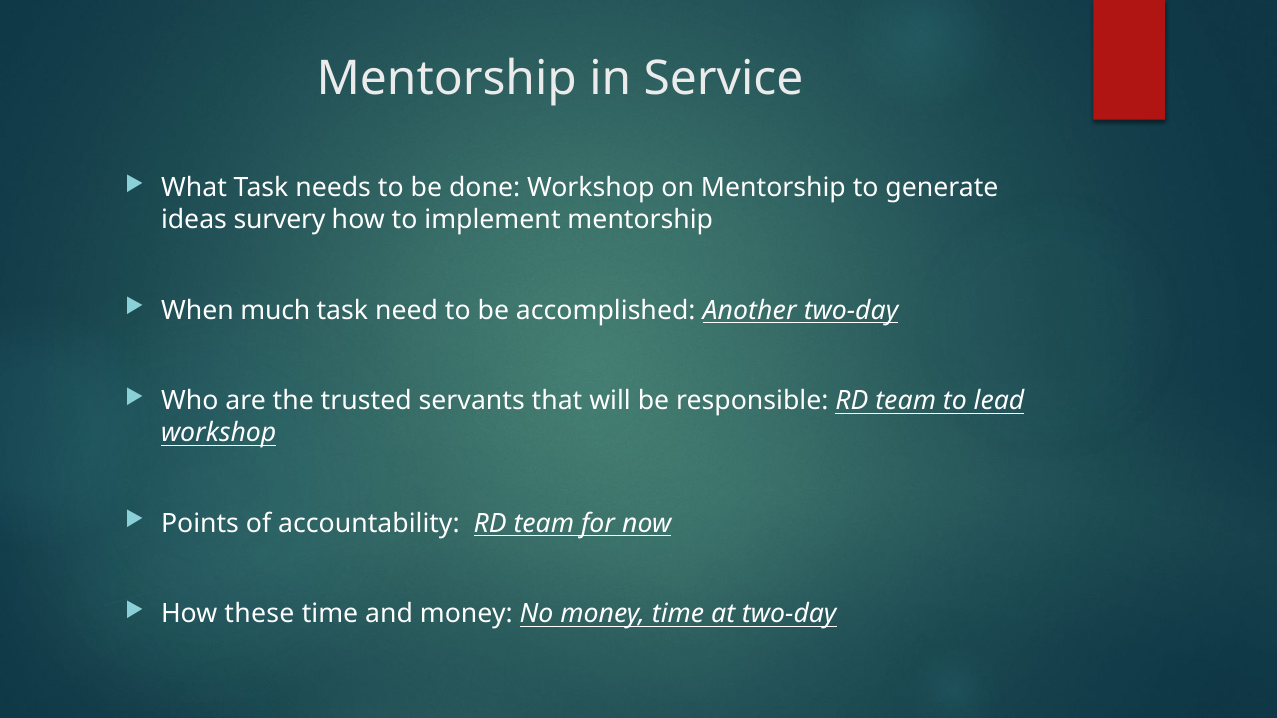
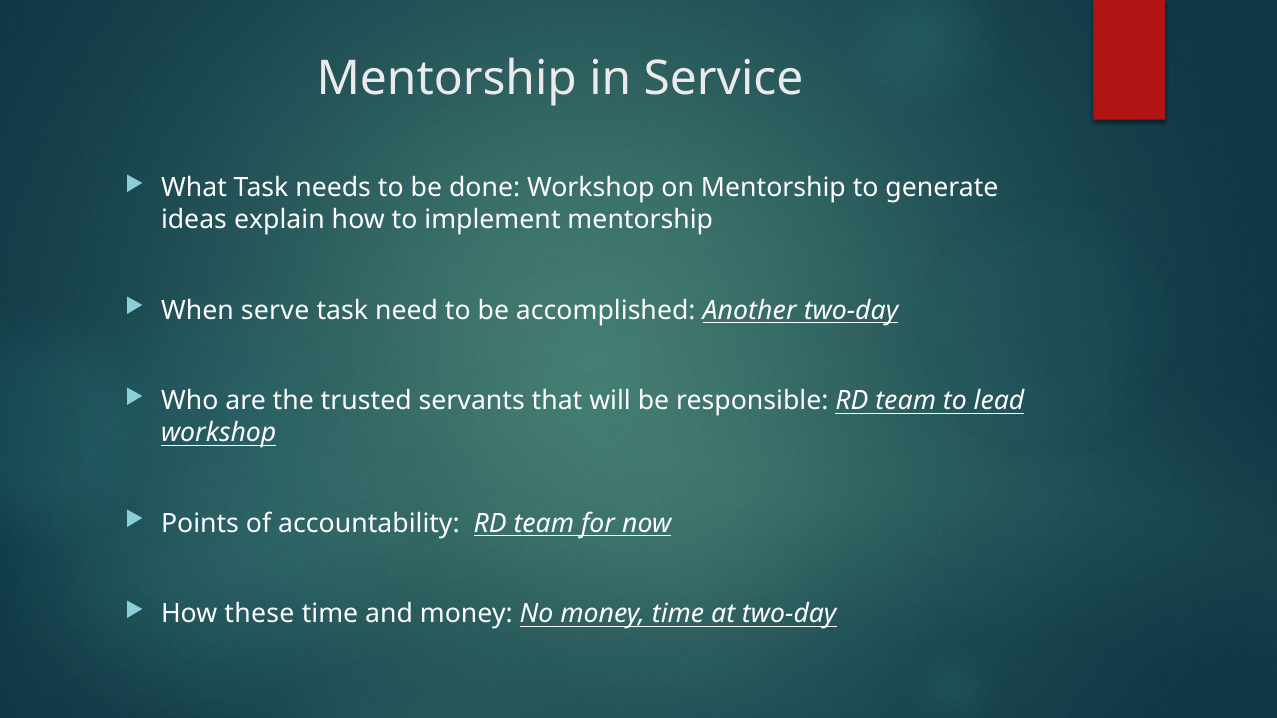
survery: survery -> explain
much: much -> serve
